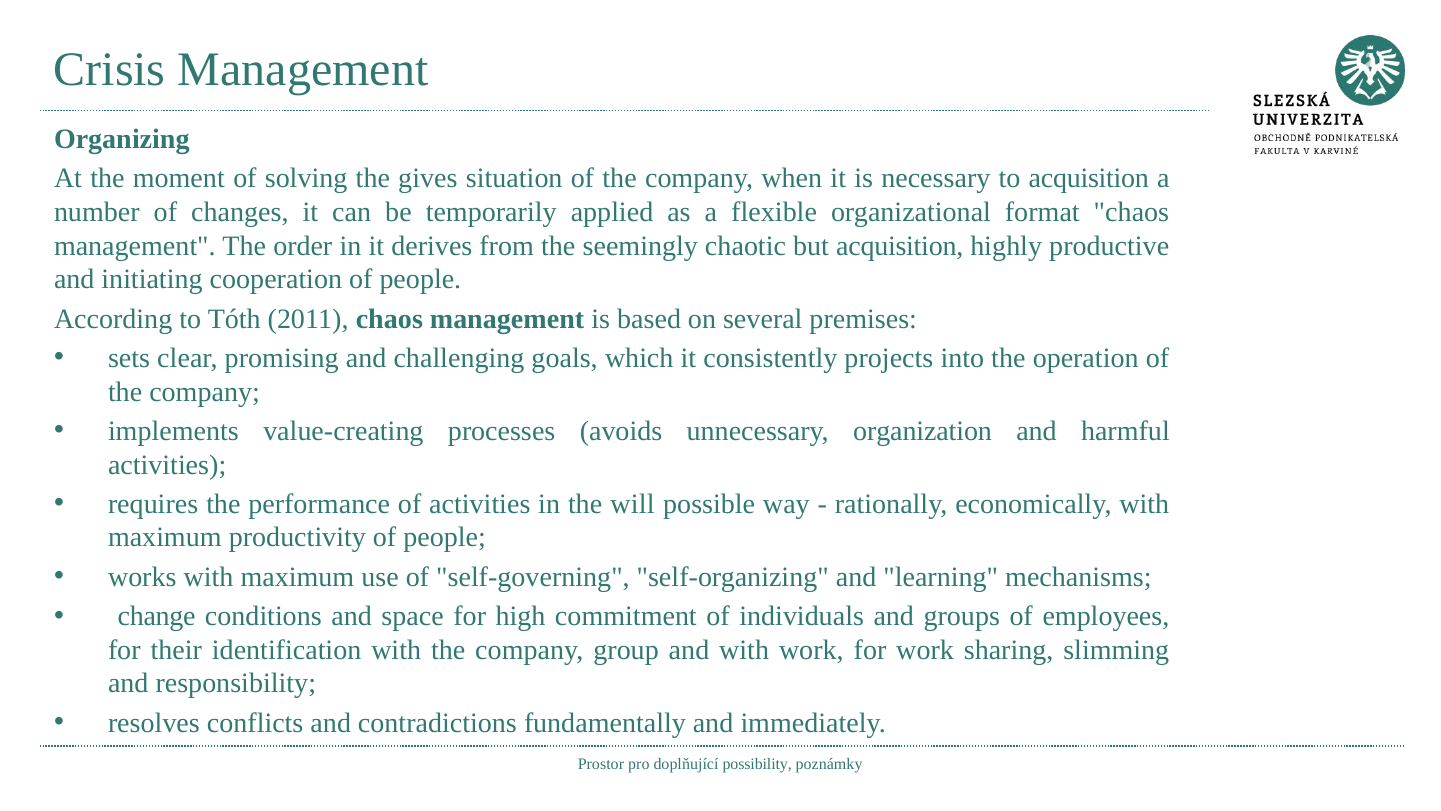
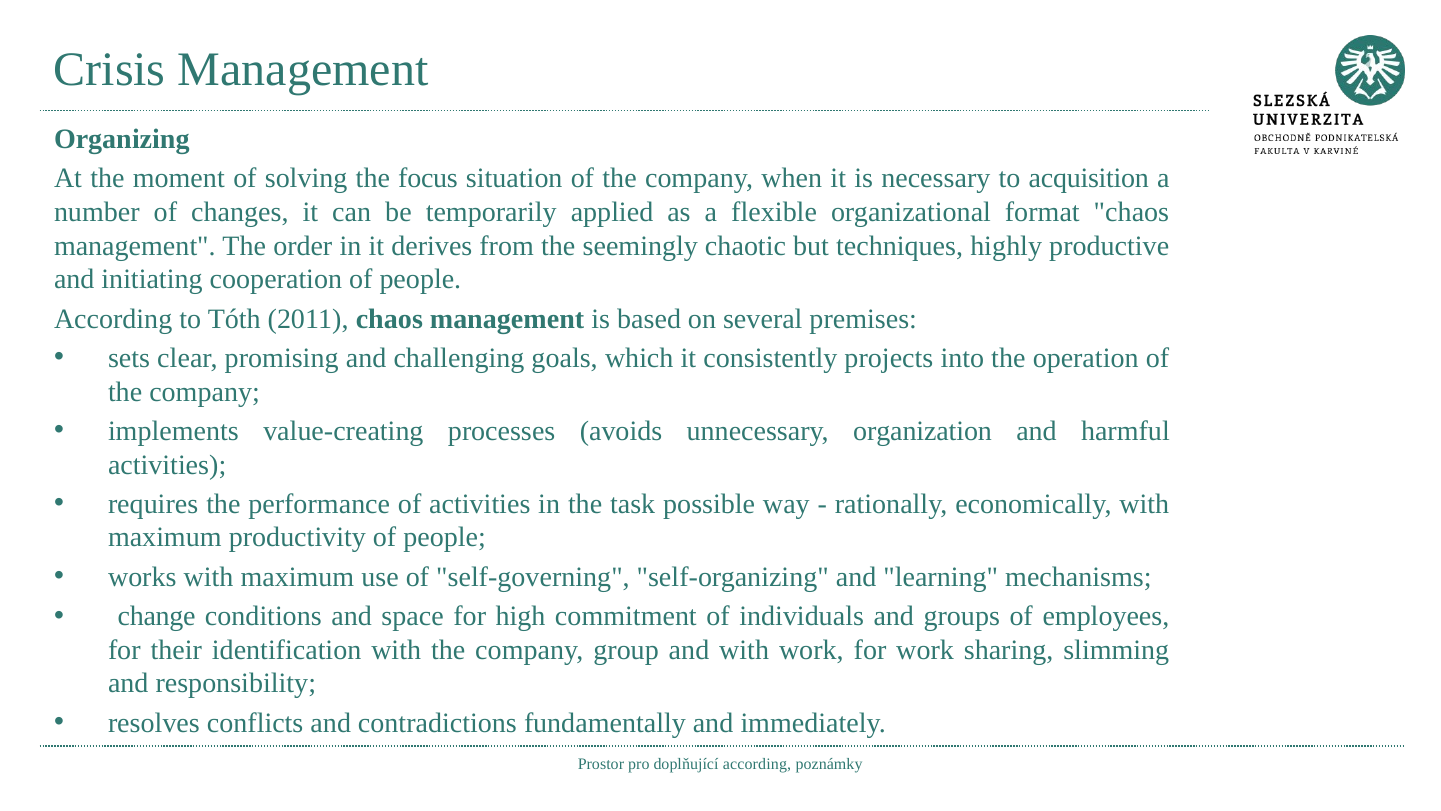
gives: gives -> focus
but acquisition: acquisition -> techniques
will: will -> task
doplňující possibility: possibility -> according
